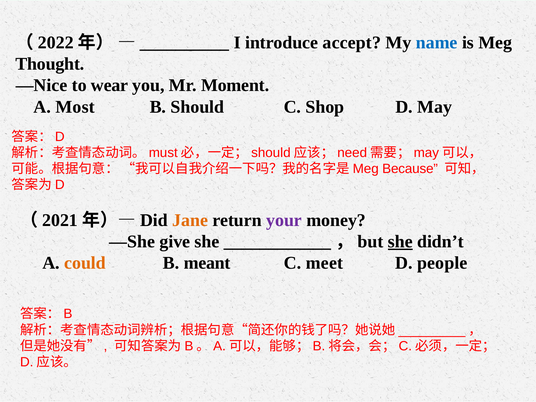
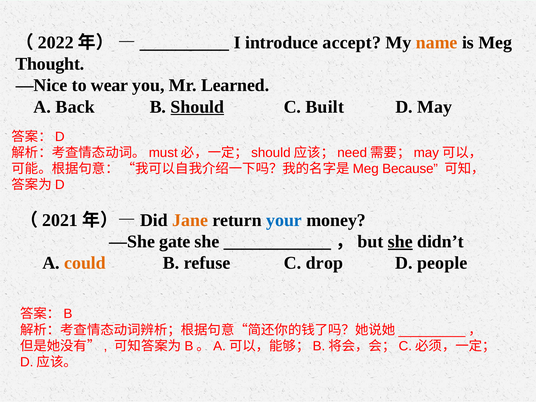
name colour: blue -> orange
Moment: Moment -> Learned
Most: Most -> Back
Should underline: none -> present
Shop: Shop -> Built
your colour: purple -> blue
give: give -> gate
meant: meant -> refuse
meet: meet -> drop
